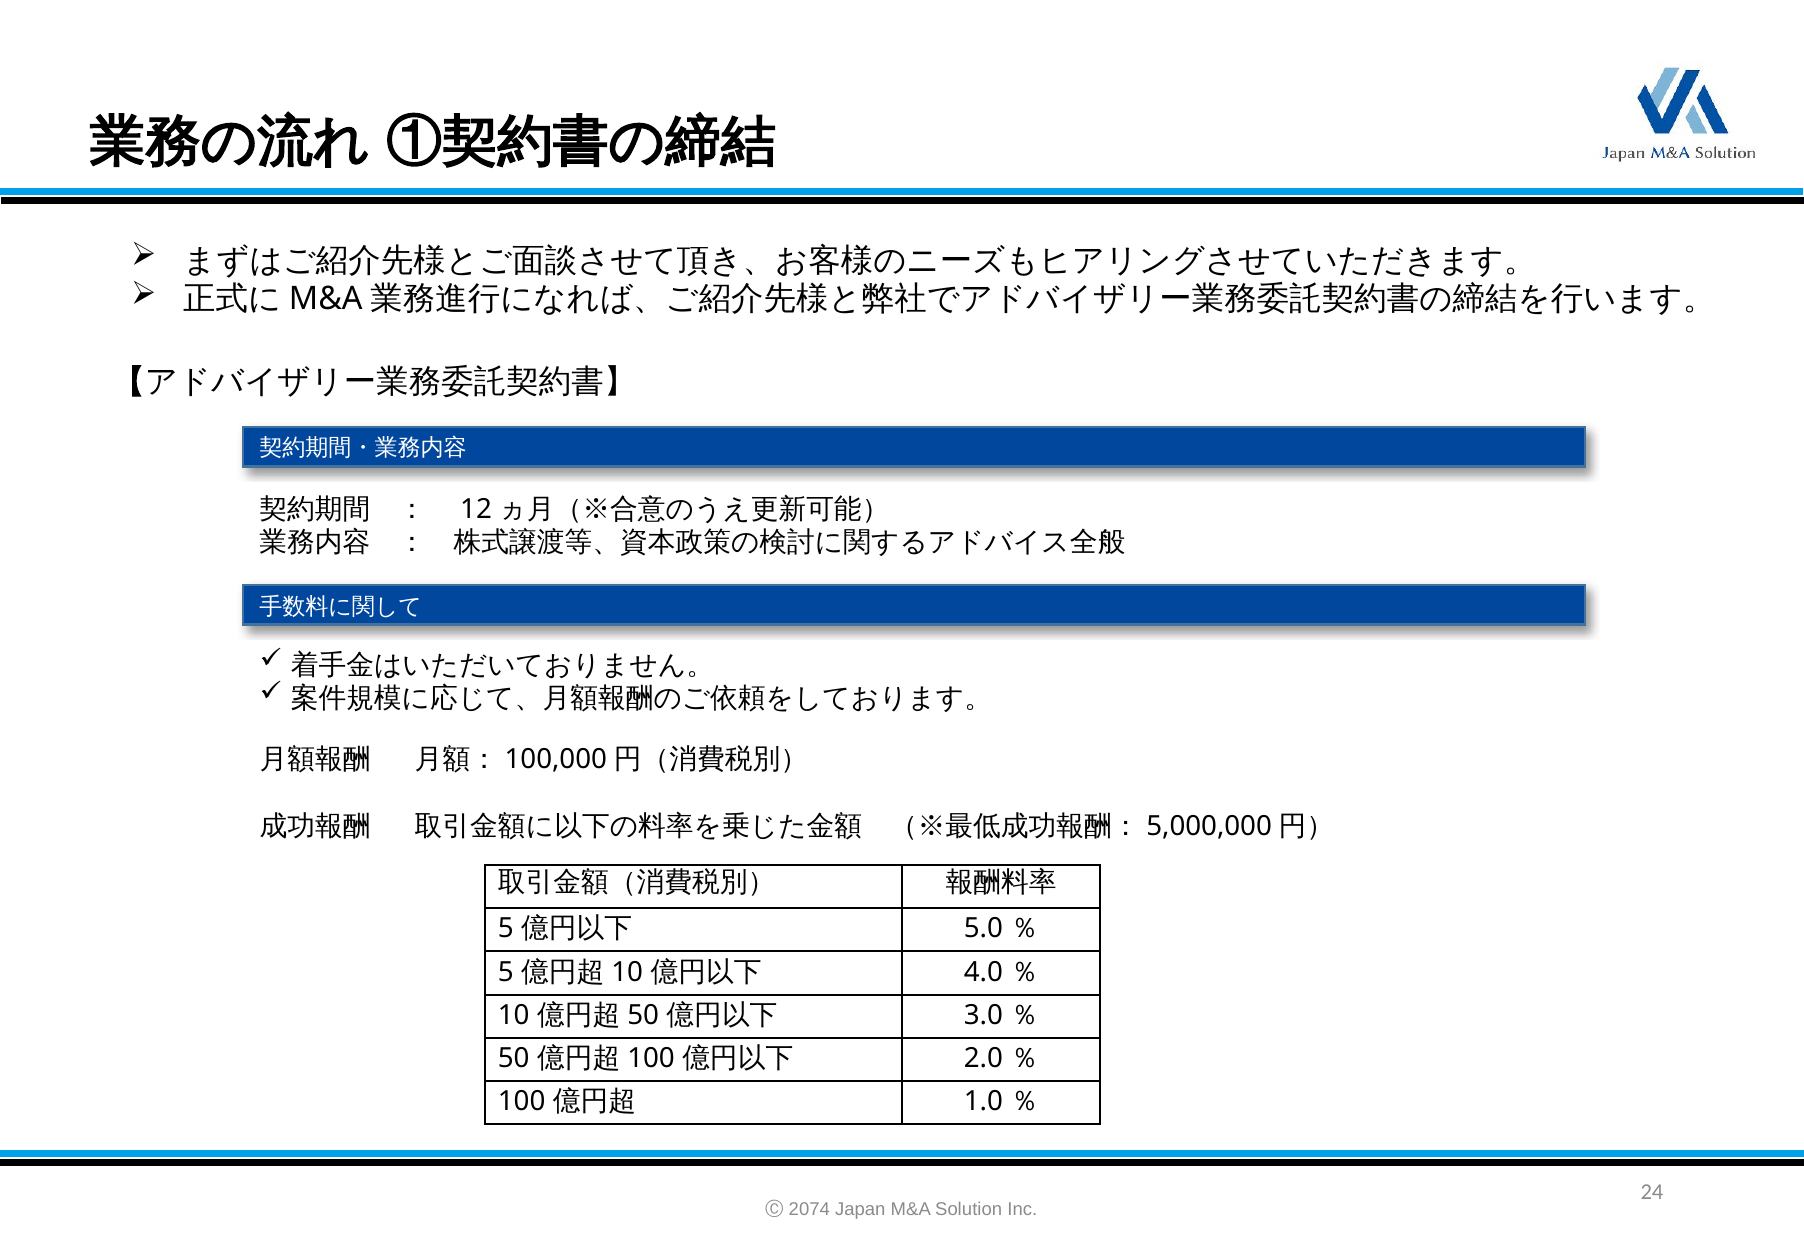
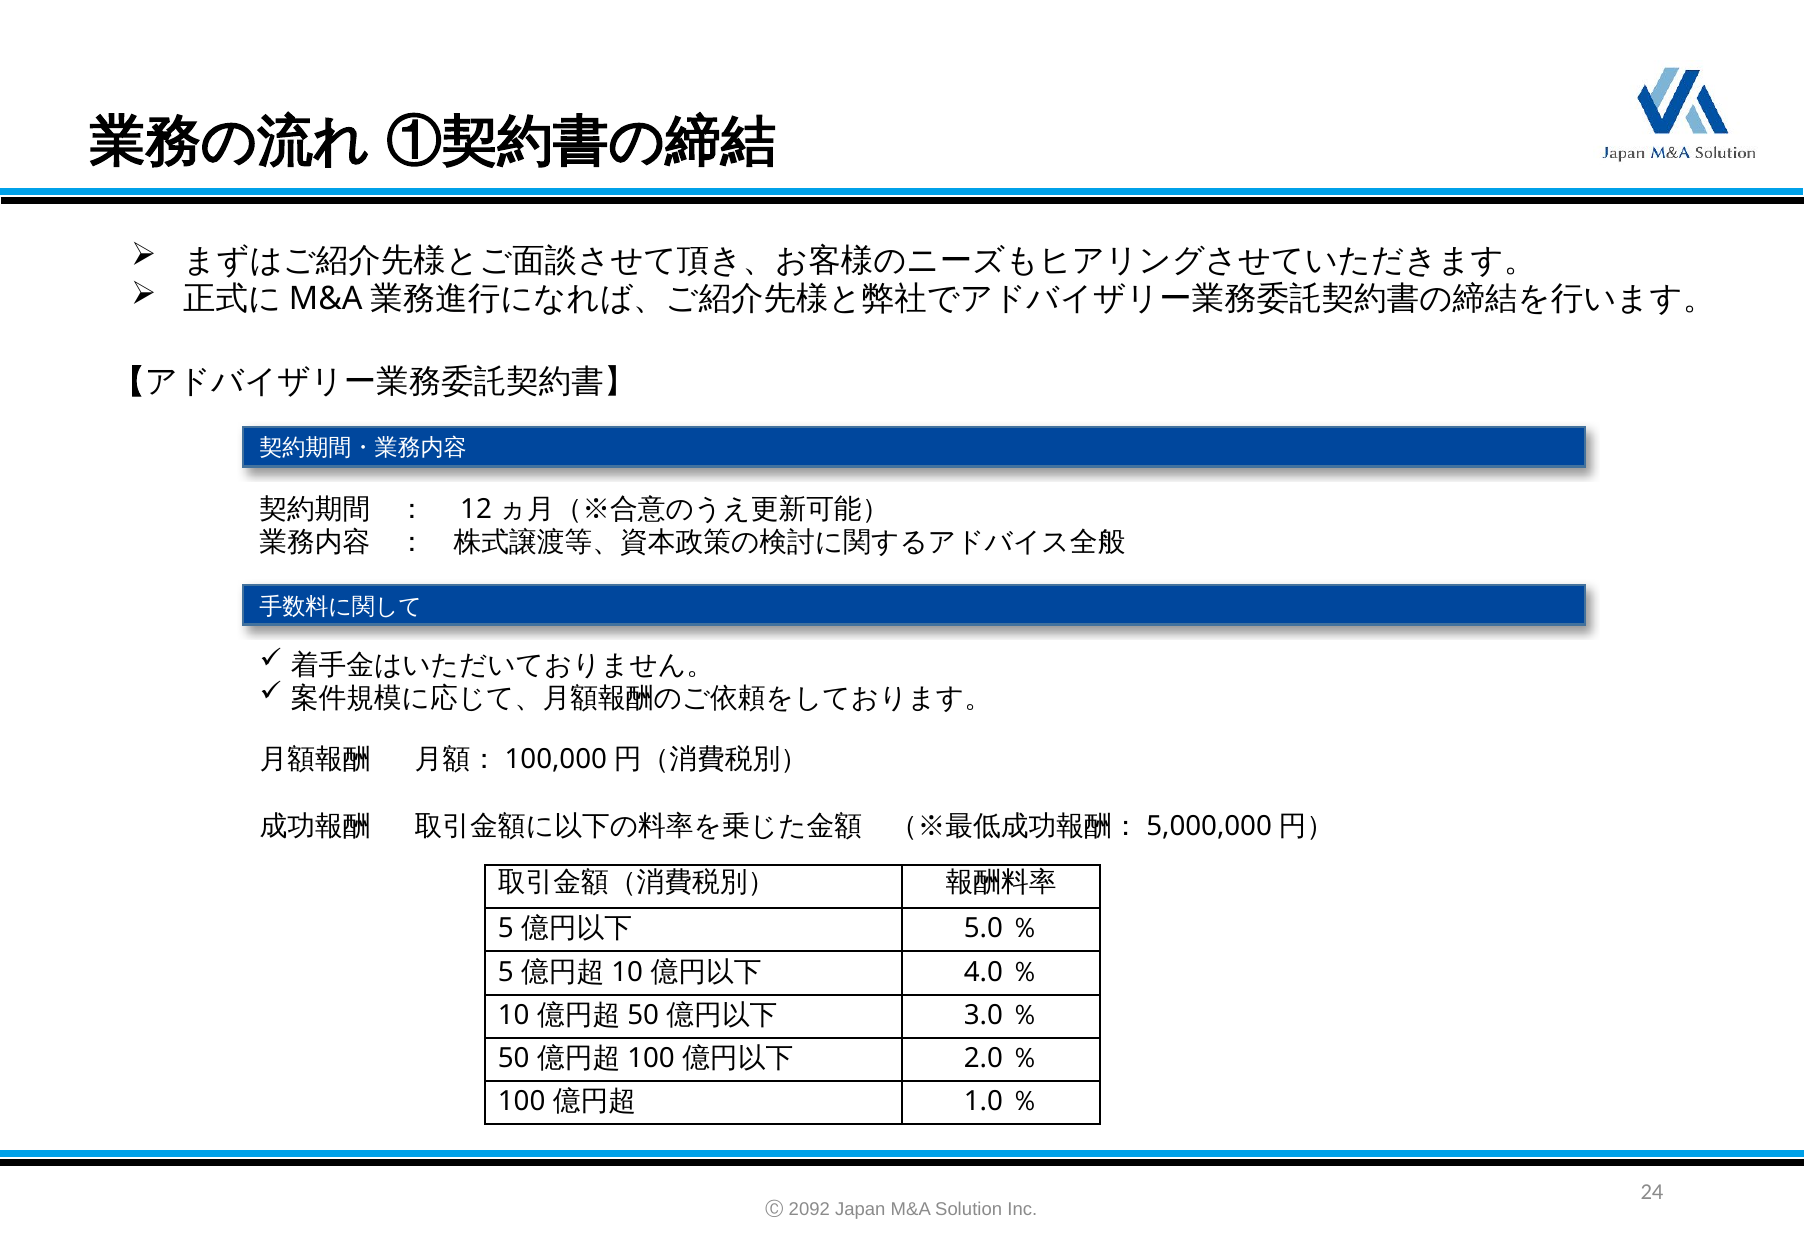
2074: 2074 -> 2092
